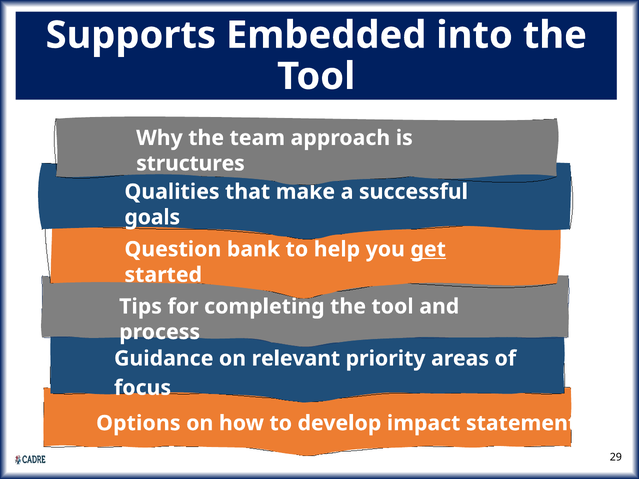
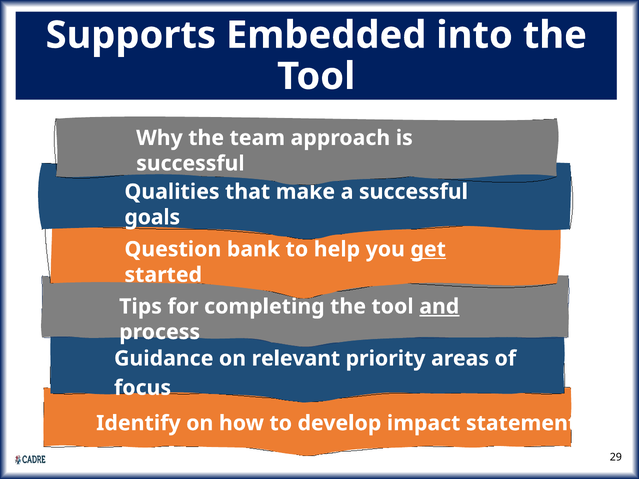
structures at (190, 164): structures -> successful
and underline: none -> present
Options: Options -> Identify
